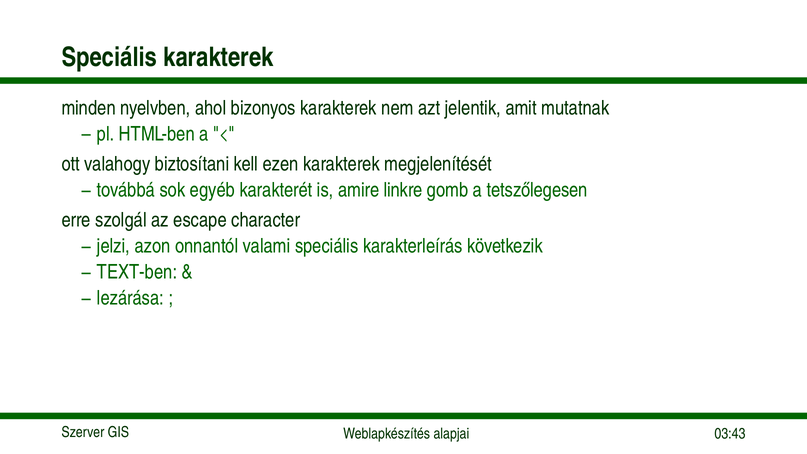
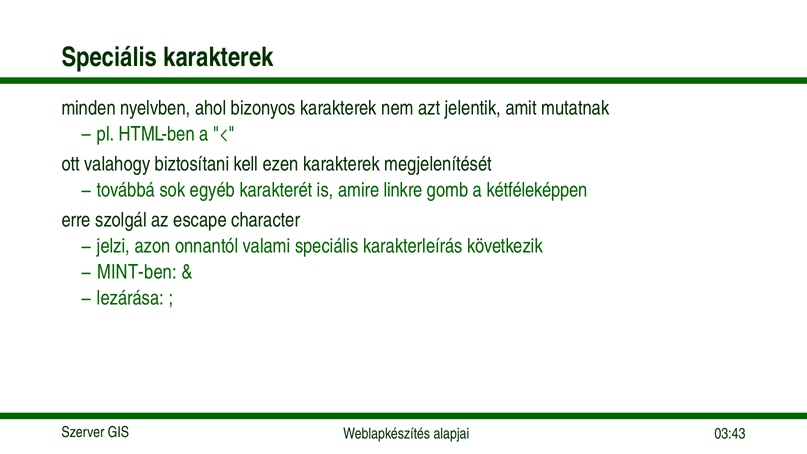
tetszőlegesen: tetszőlegesen -> kétféleképpen
TEXT-ben: TEXT-ben -> MINT-ben
